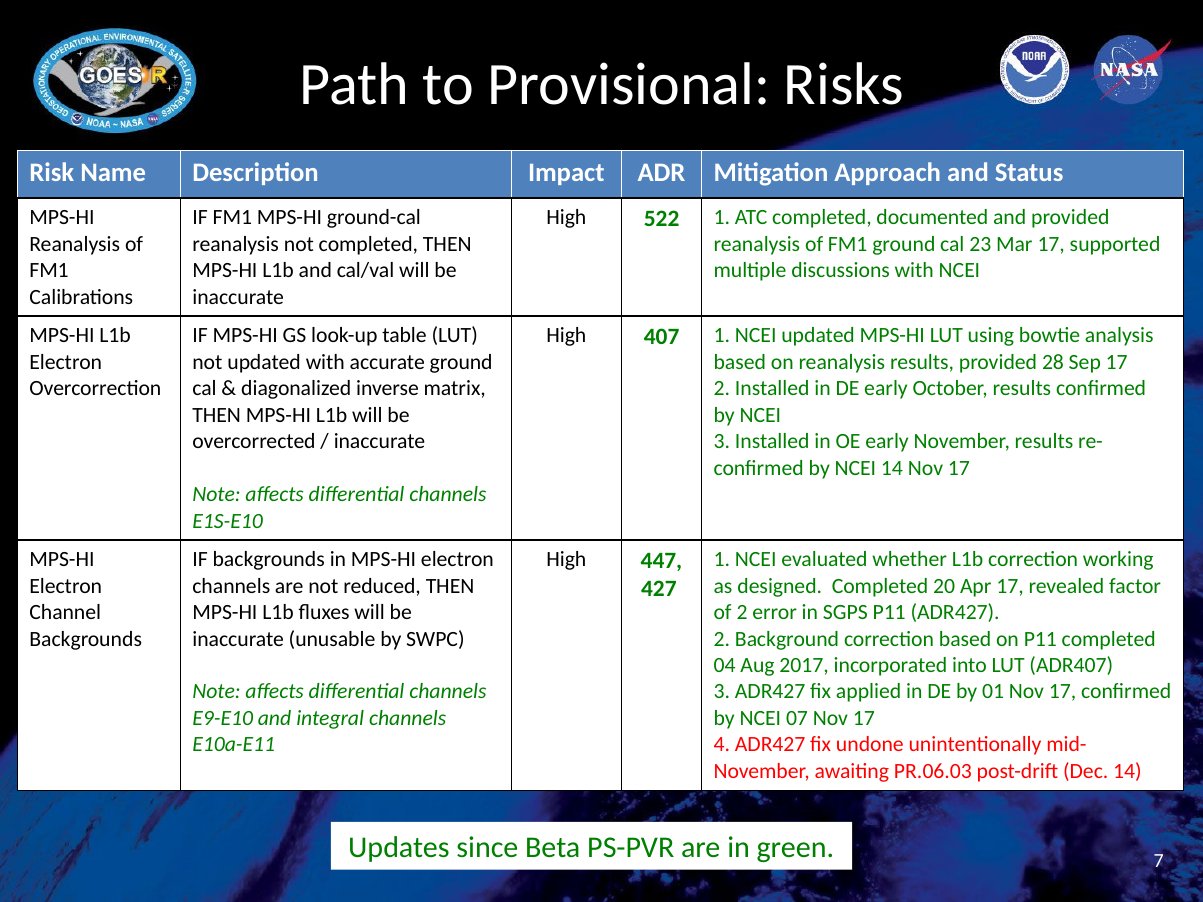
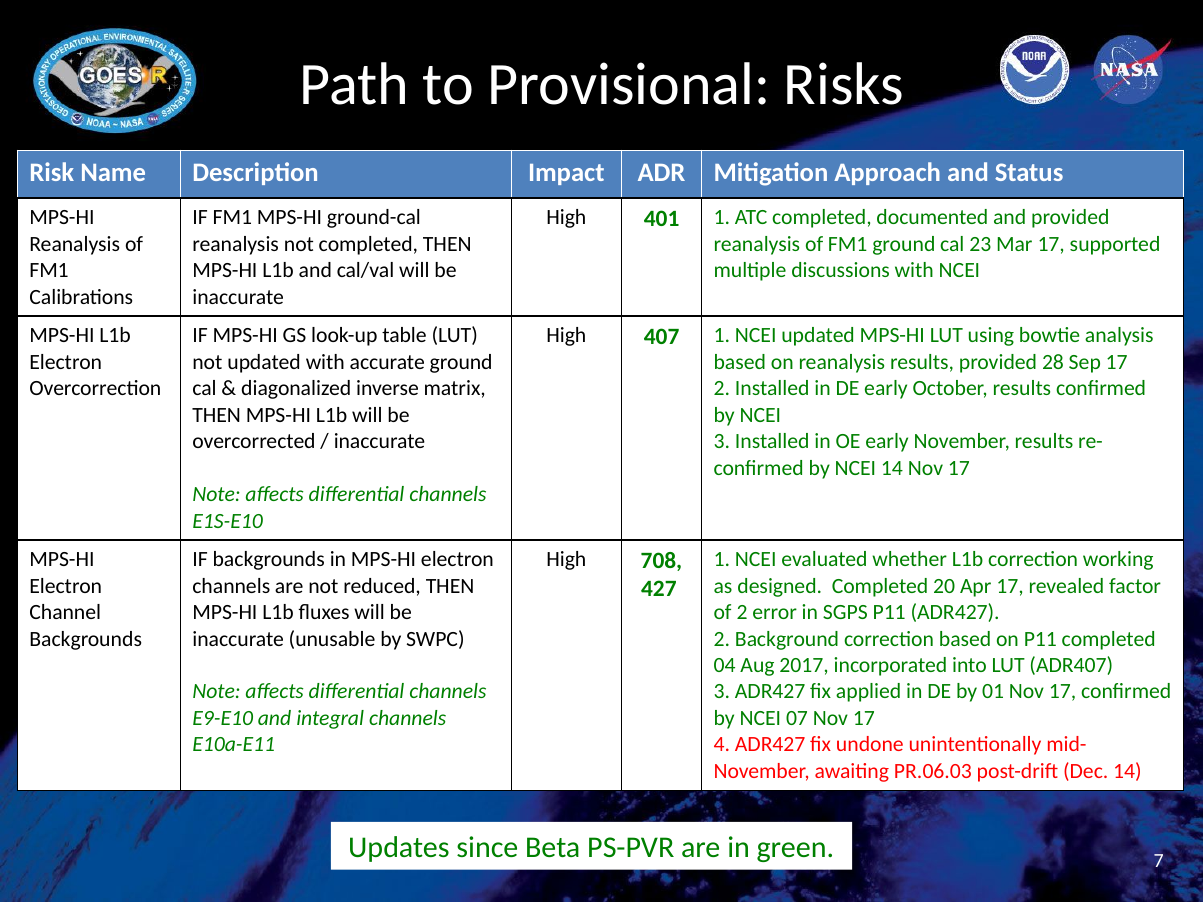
522: 522 -> 401
447: 447 -> 708
